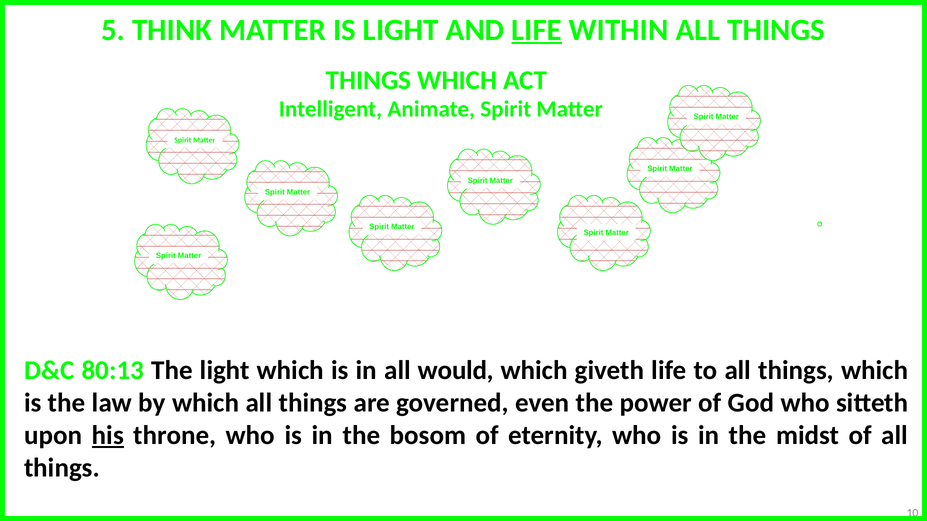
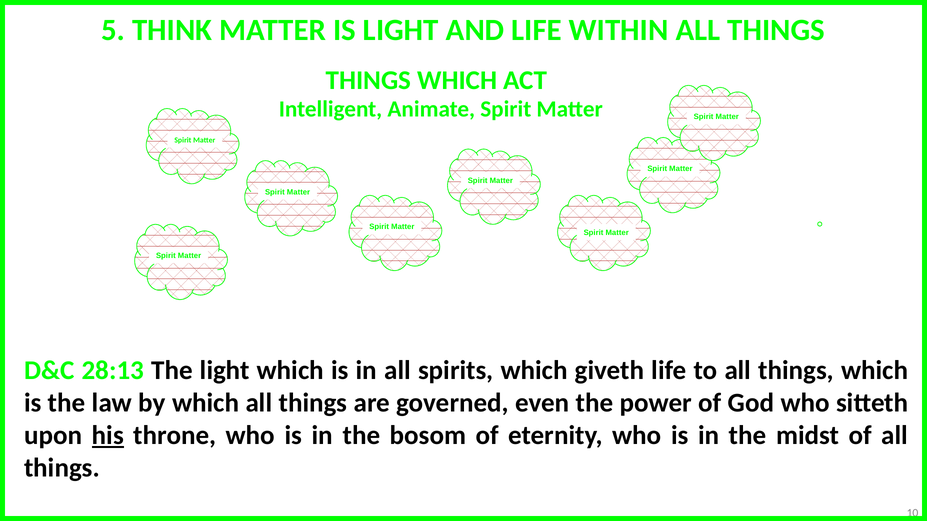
LIFE at (537, 30) underline: present -> none
80:13: 80:13 -> 28:13
would: would -> spirits
